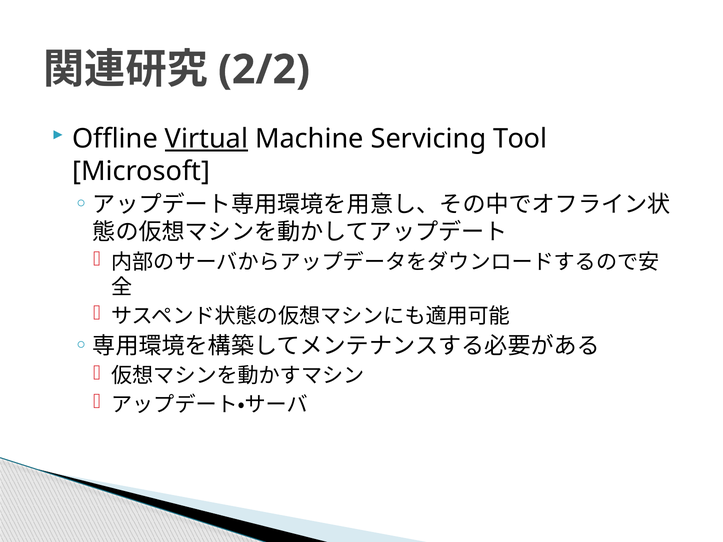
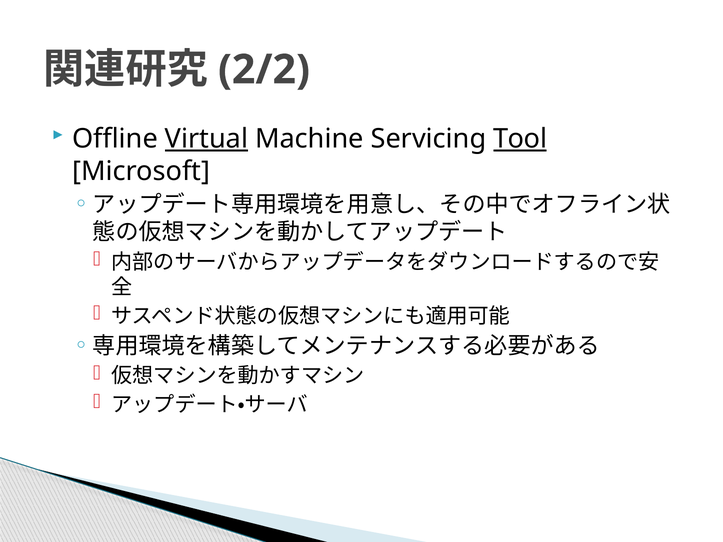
Tool underline: none -> present
